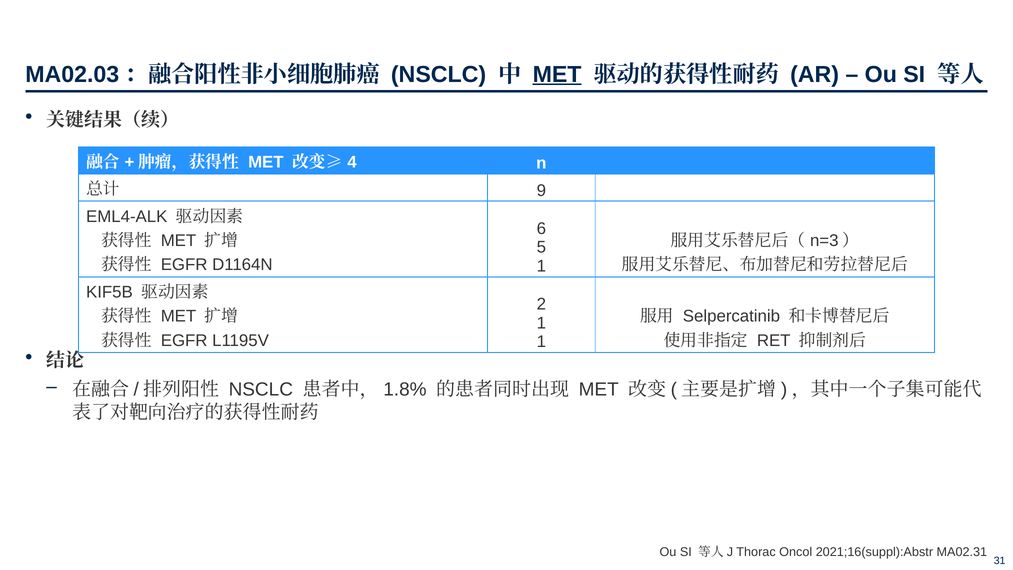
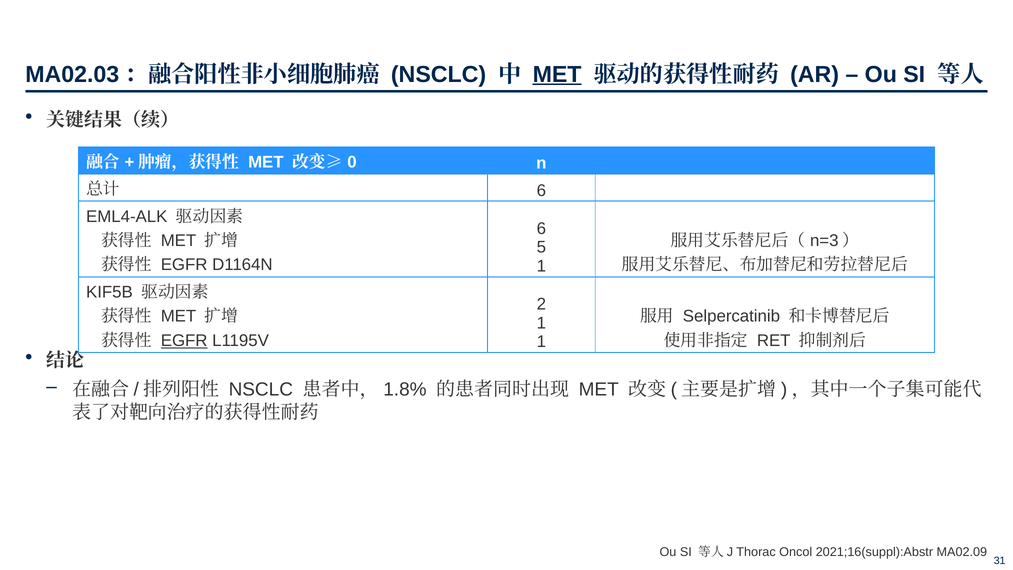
4: 4 -> 0
9 at (541, 190): 9 -> 6
EGFR at (184, 340) underline: none -> present
MA02.31: MA02.31 -> MA02.09
